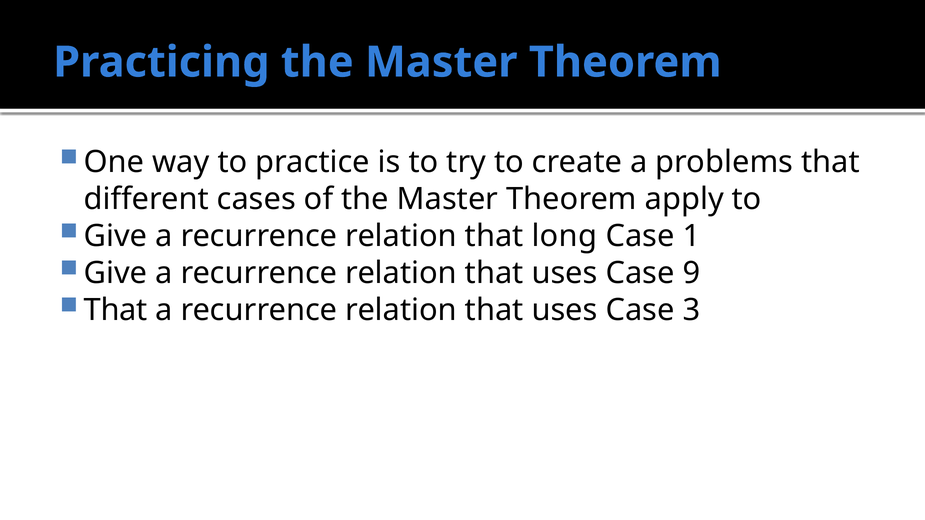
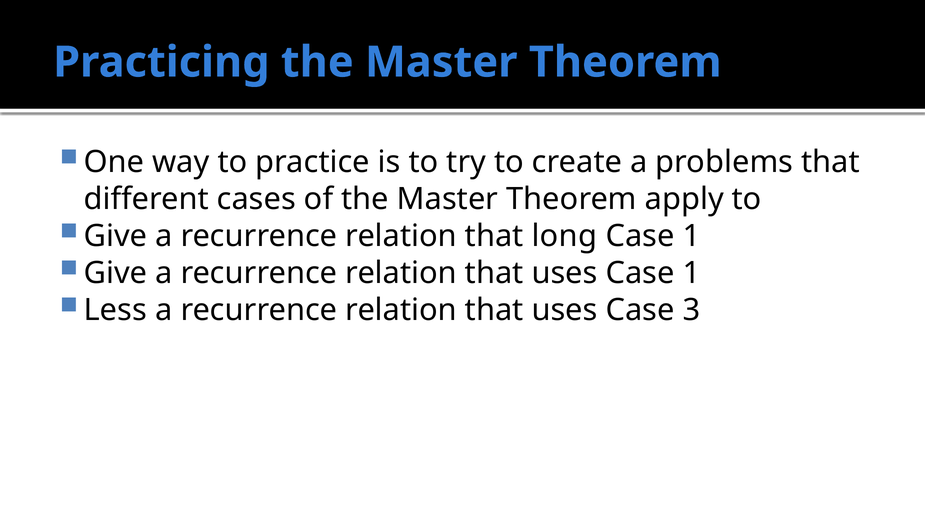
uses Case 9: 9 -> 1
That at (116, 310): That -> Less
